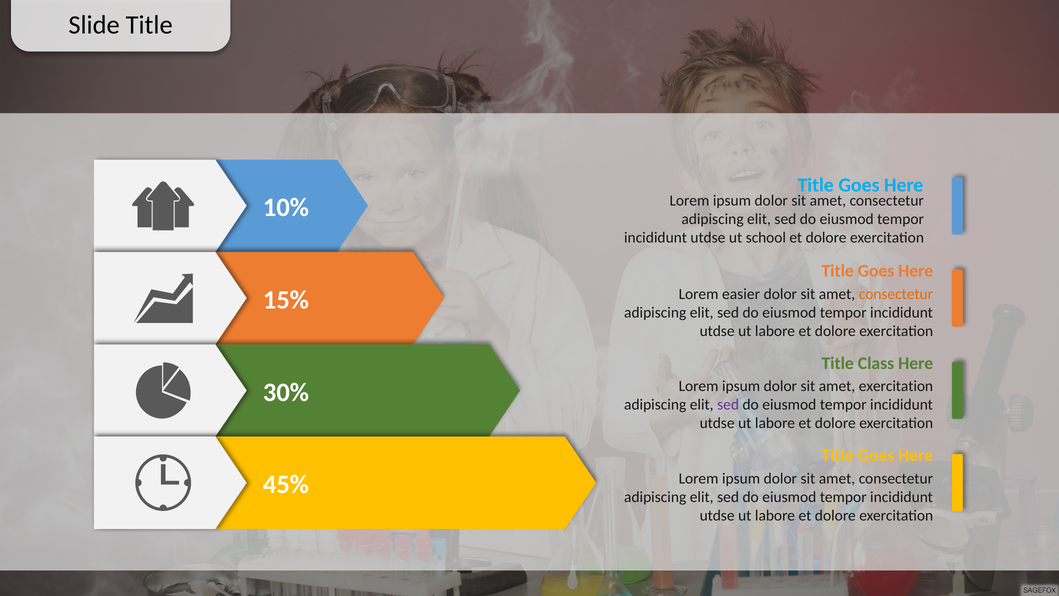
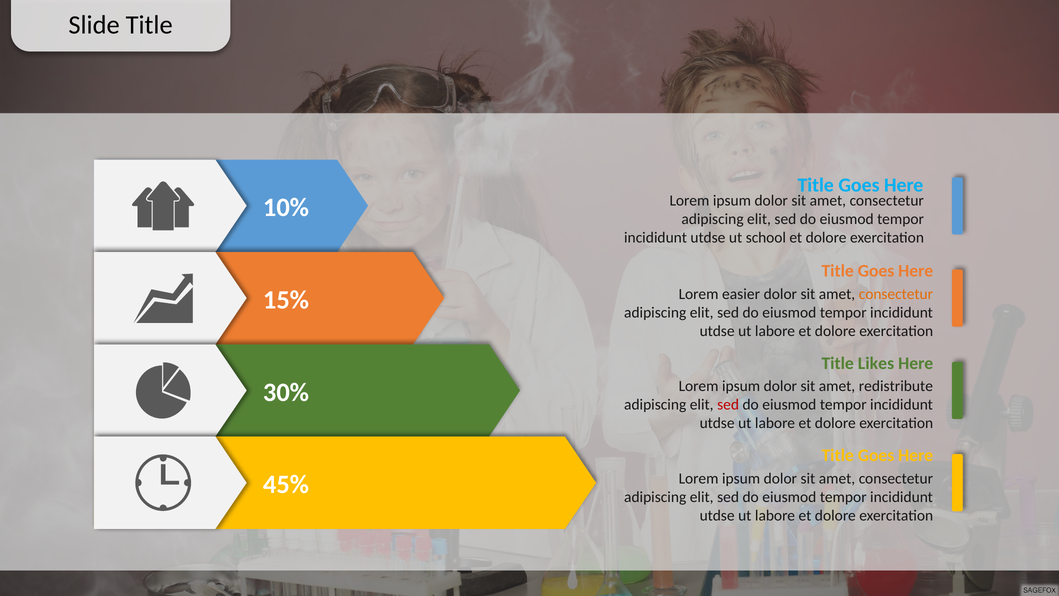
Class: Class -> Likes
amet exercitation: exercitation -> redistribute
sed at (728, 404) colour: purple -> red
